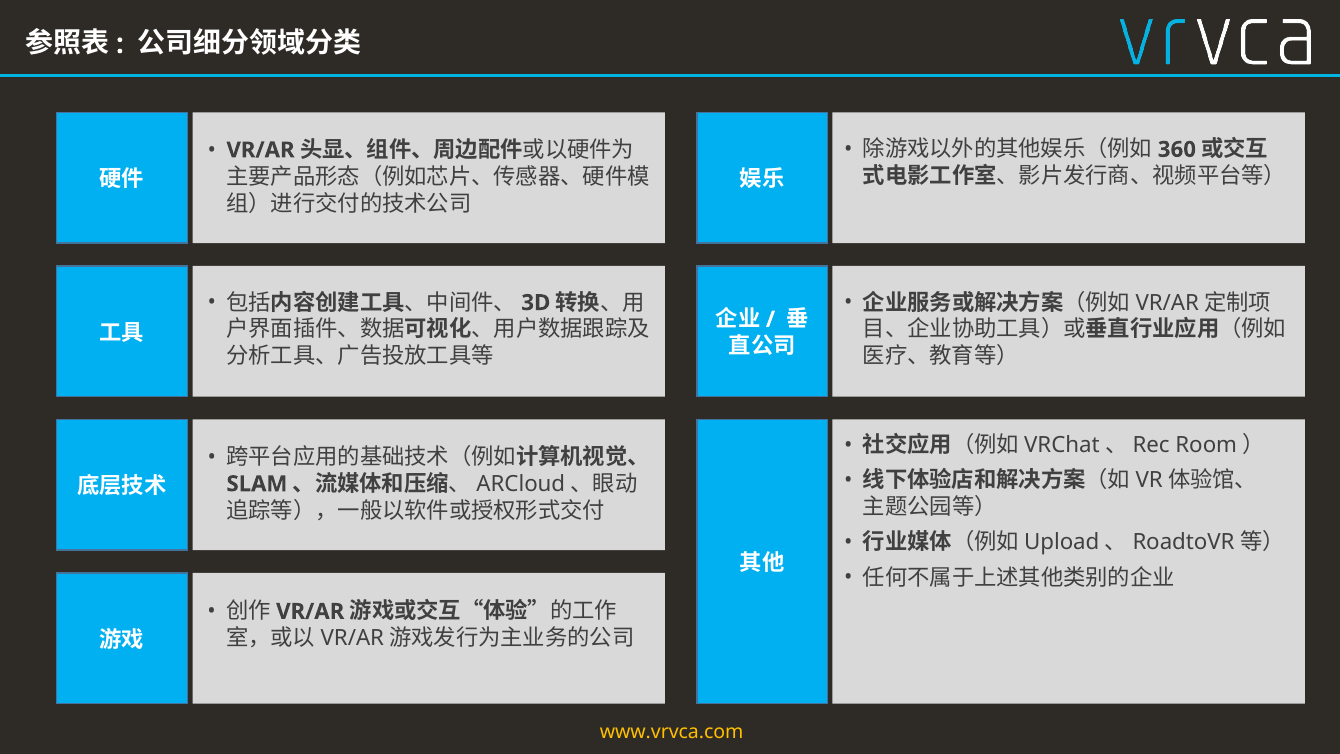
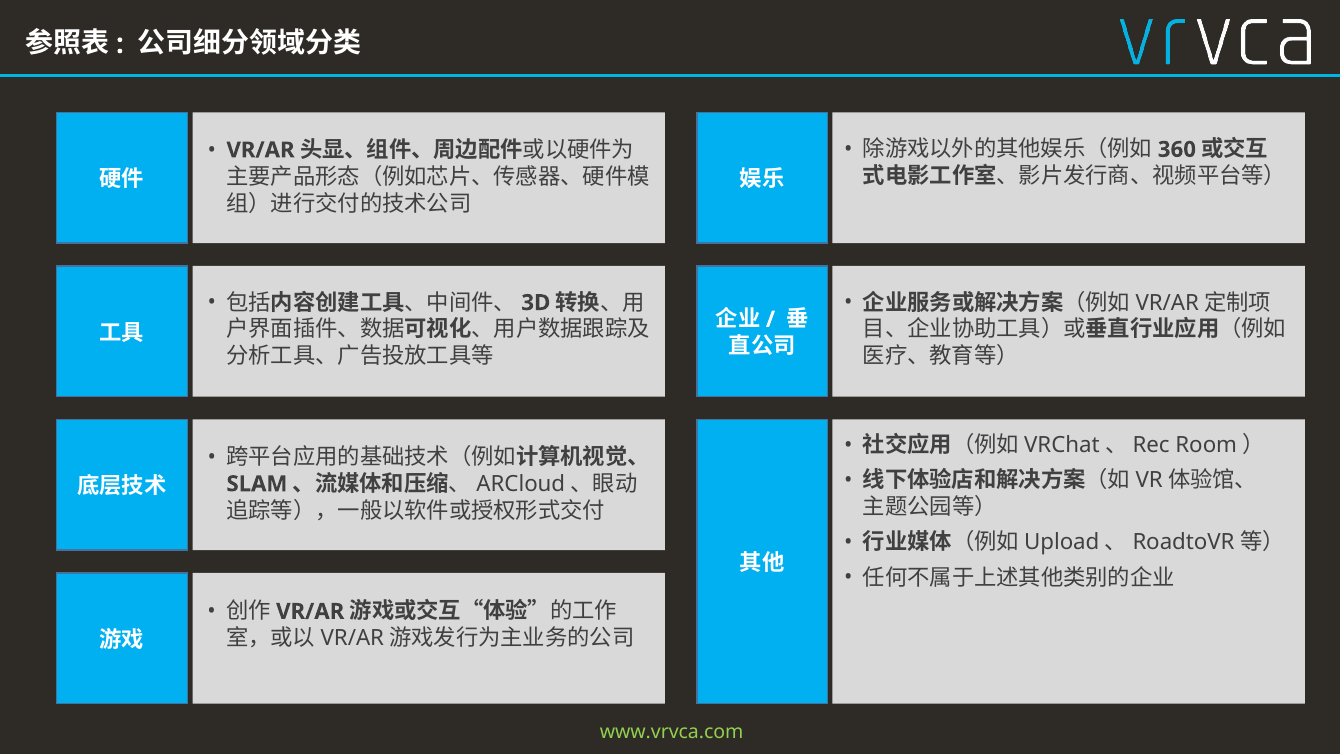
www.vrvca.com colour: yellow -> light green
